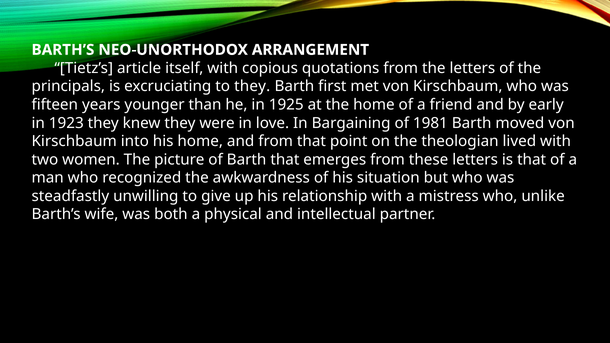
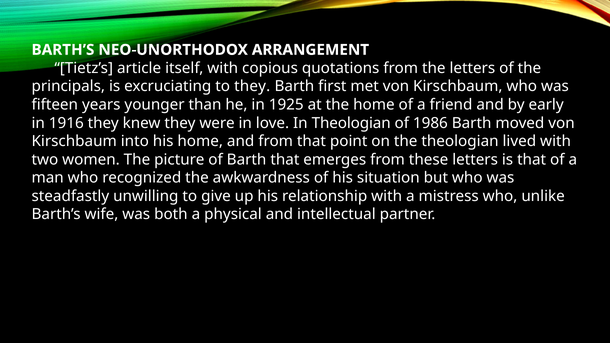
1923: 1923 -> 1916
In Bargaining: Bargaining -> Theologian
1981: 1981 -> 1986
